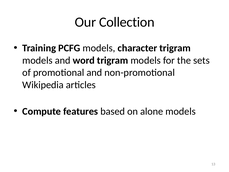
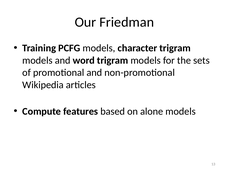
Collection: Collection -> Friedman
